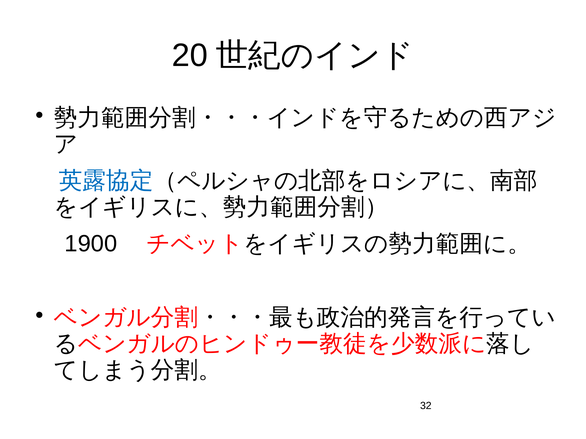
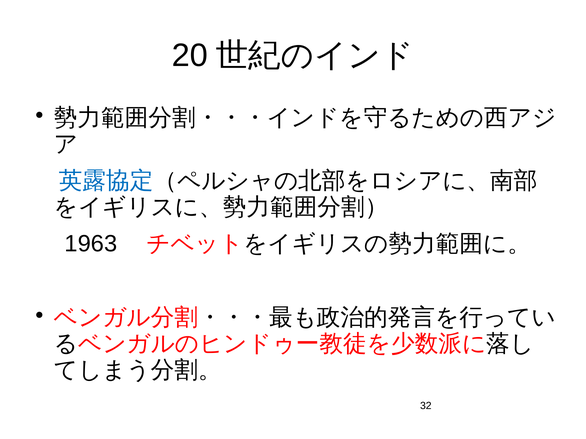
1900: 1900 -> 1963
